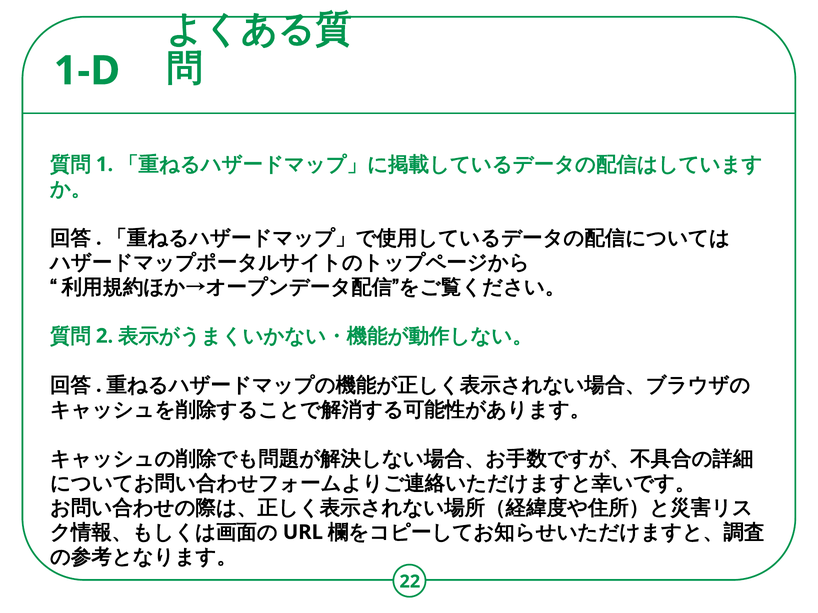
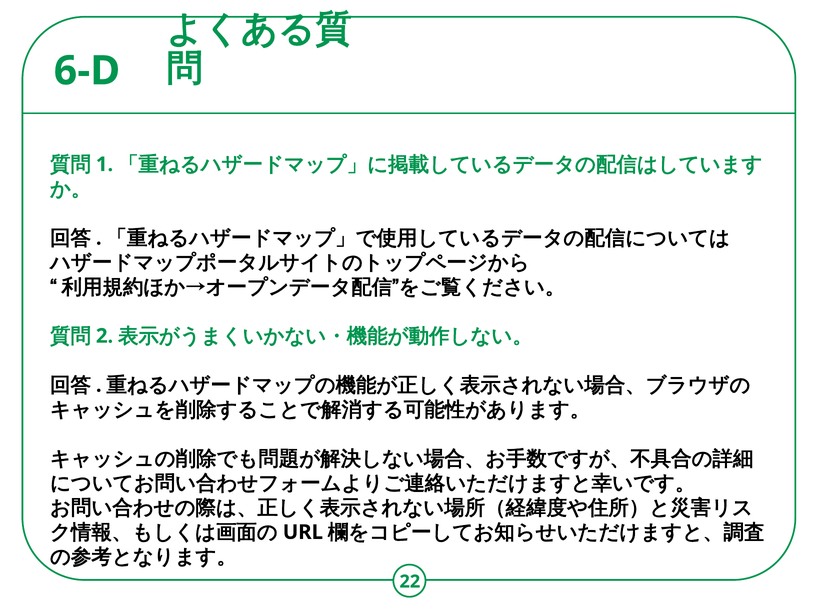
1-D: 1-D -> 6-D
